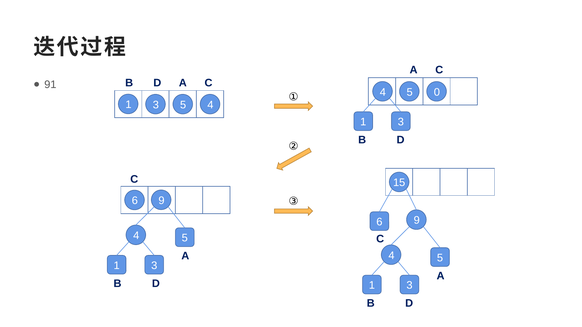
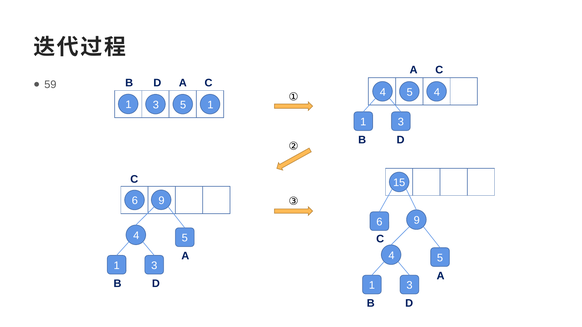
91: 91 -> 59
5 0: 0 -> 4
5 4: 4 -> 1
